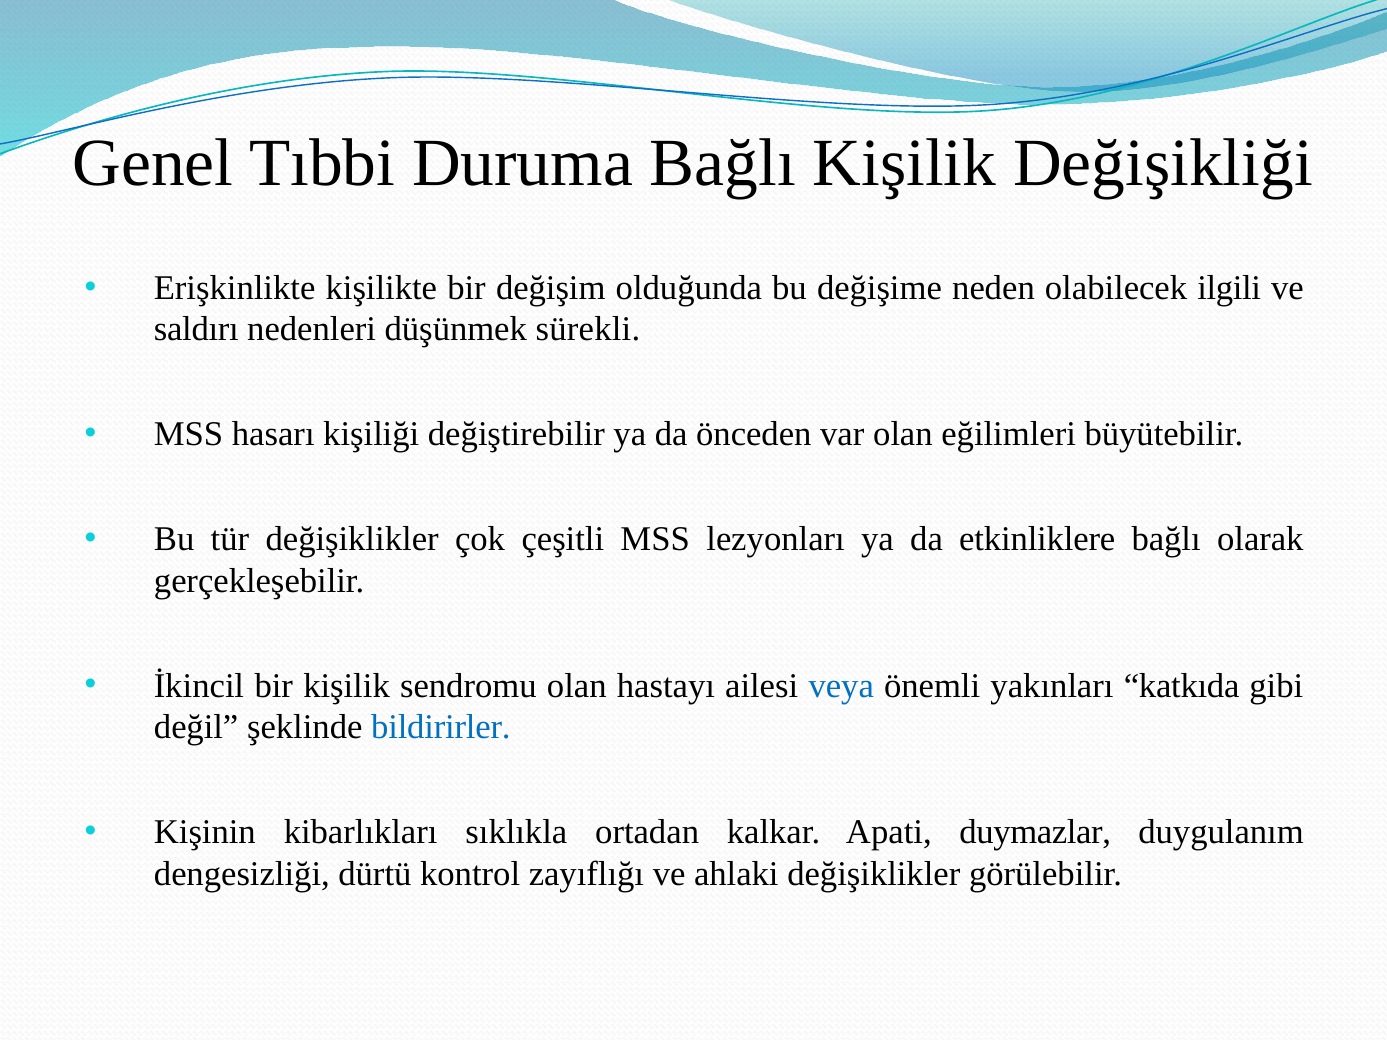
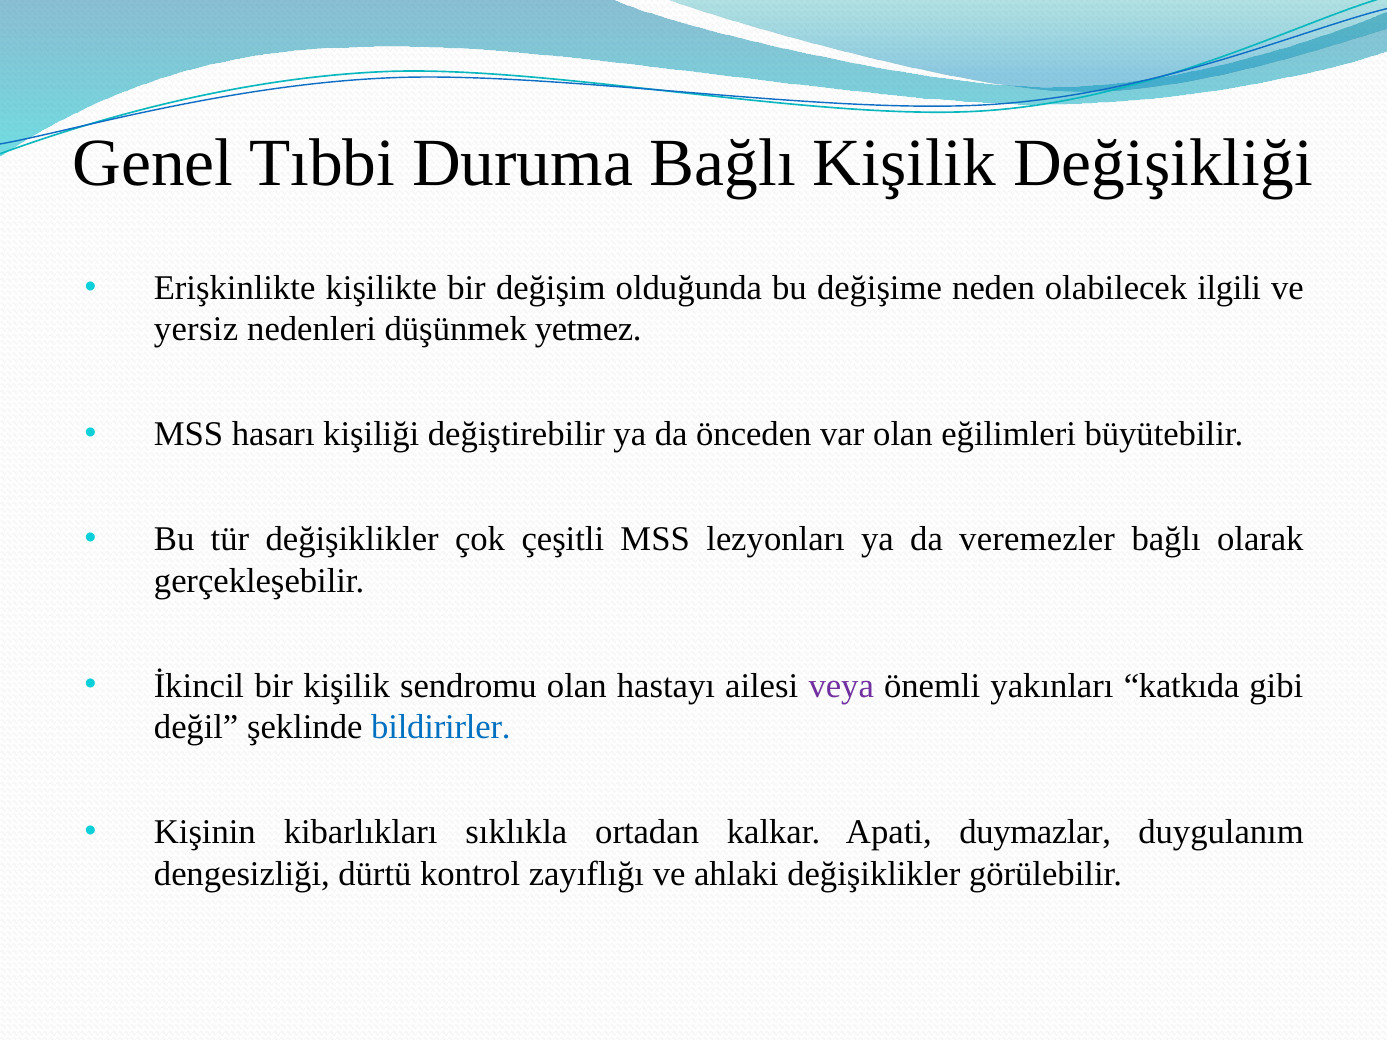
saldırı: saldırı -> yersiz
sürekli: sürekli -> yetmez
etkinliklere: etkinliklere -> veremezler
veya colour: blue -> purple
